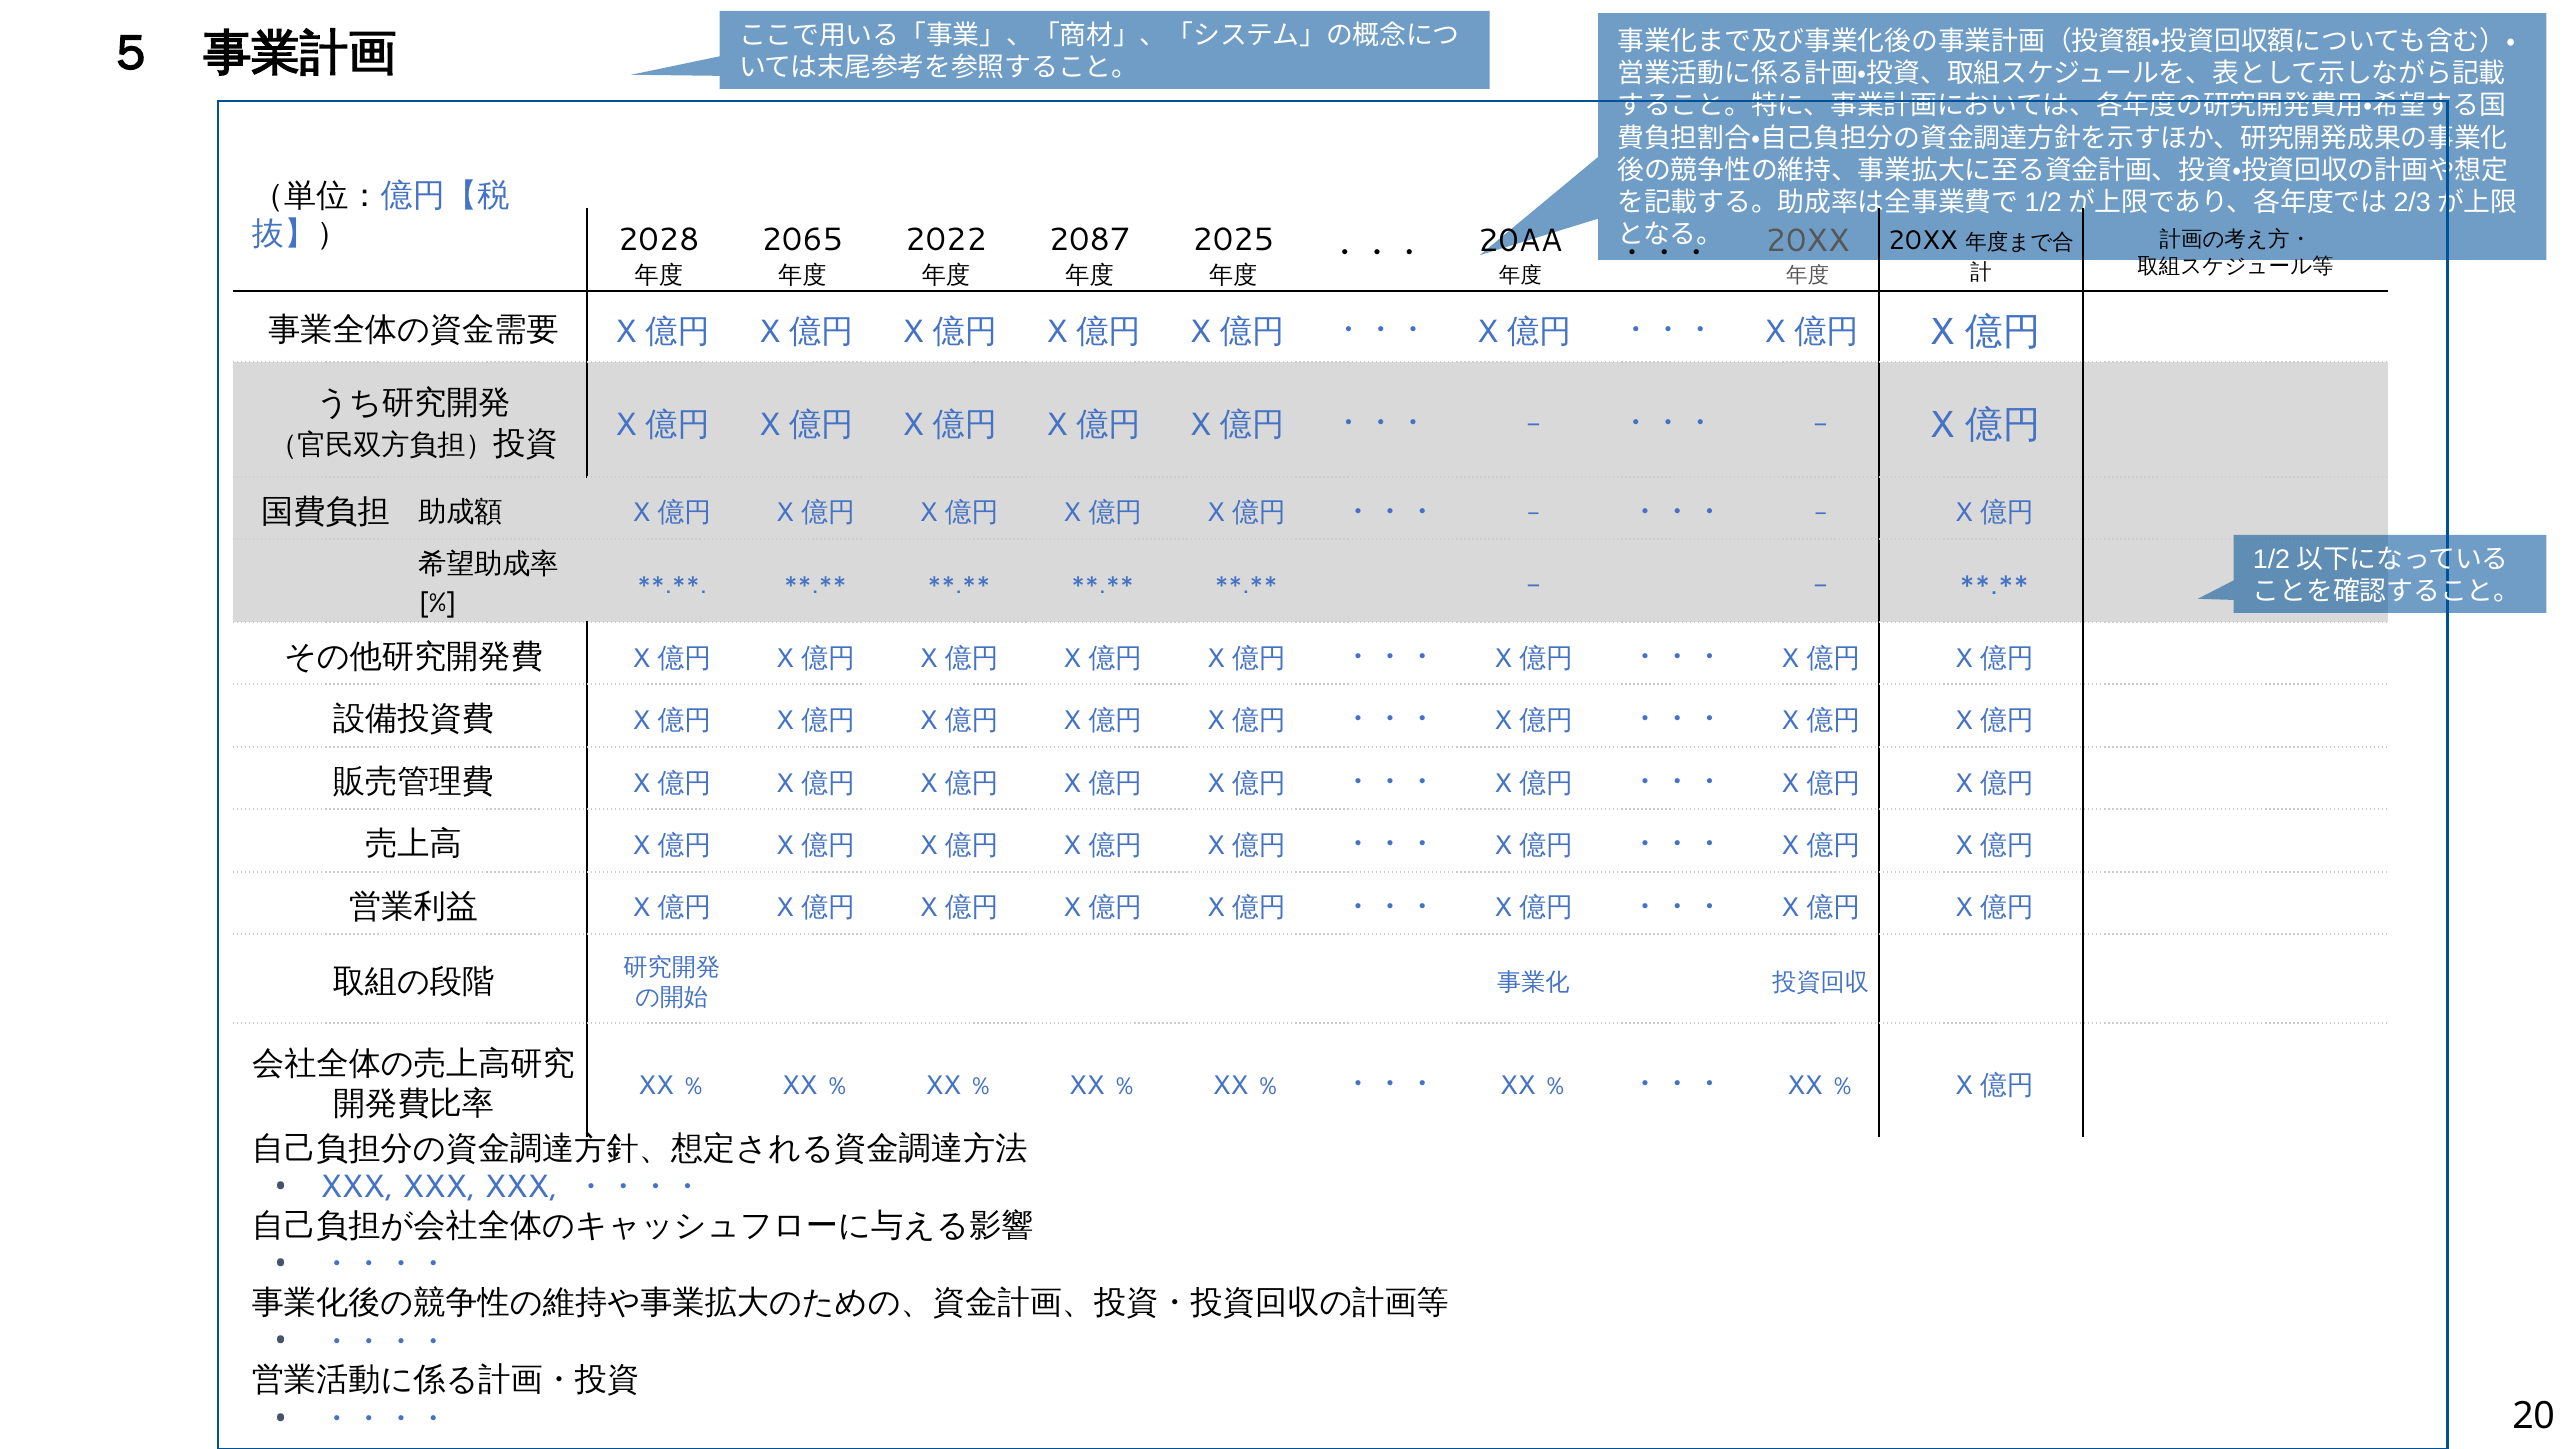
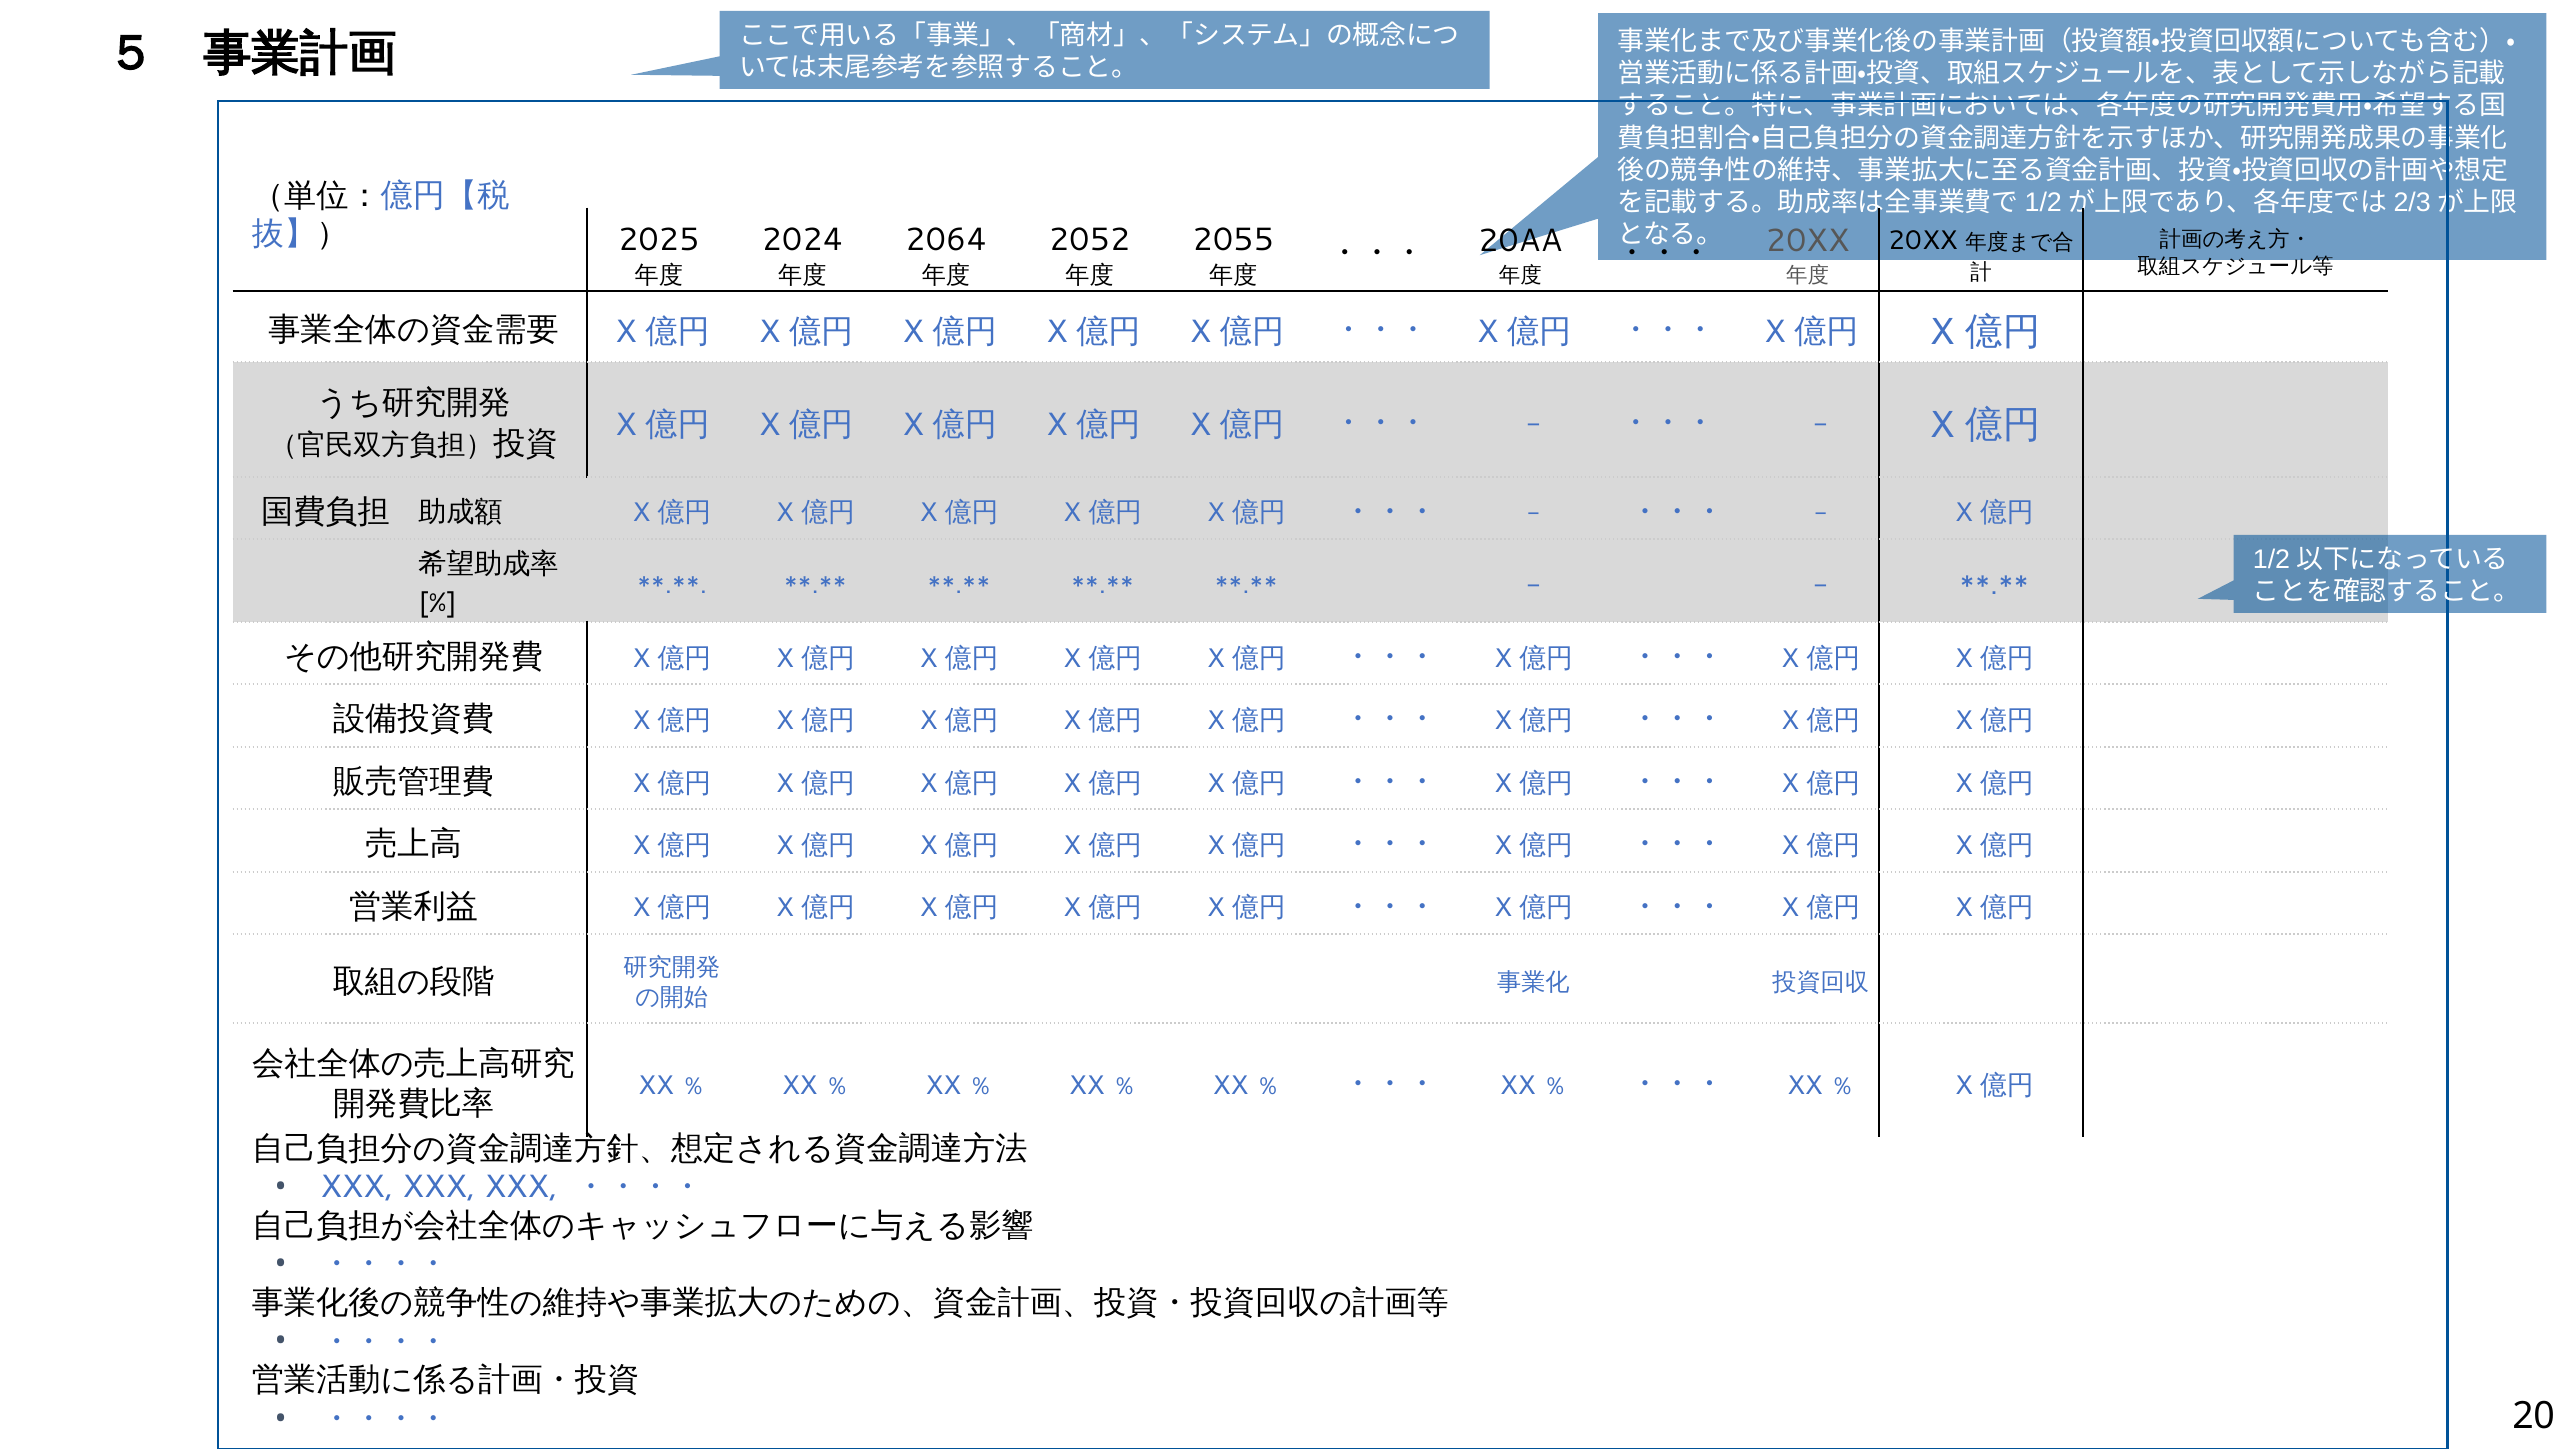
2028: 2028 -> 2025
2065: 2065 -> 2024
2022: 2022 -> 2064
2087: 2087 -> 2052
2025: 2025 -> 2055
